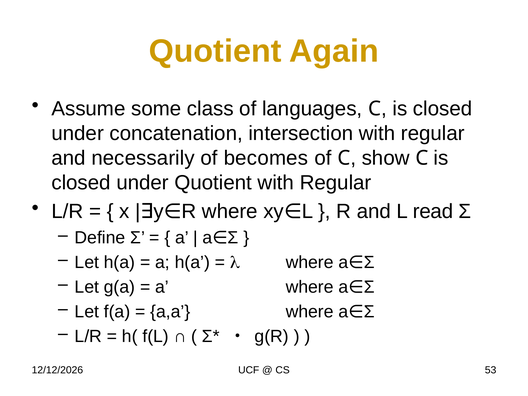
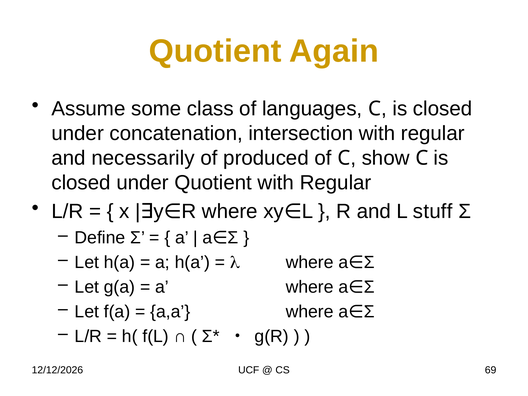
becomes: becomes -> produced
read: read -> stuff
53: 53 -> 69
